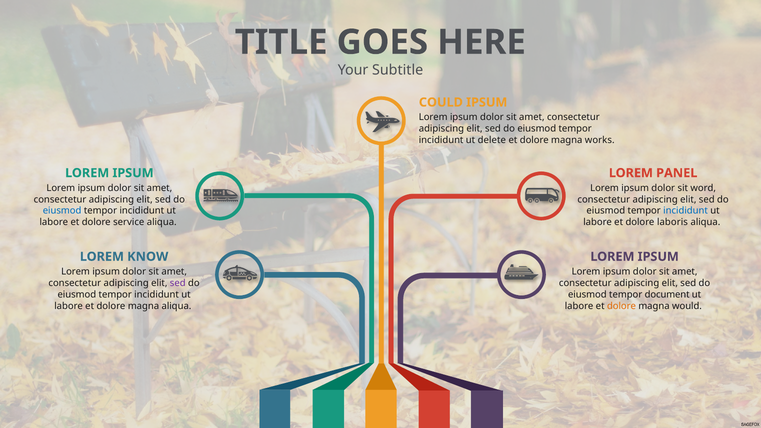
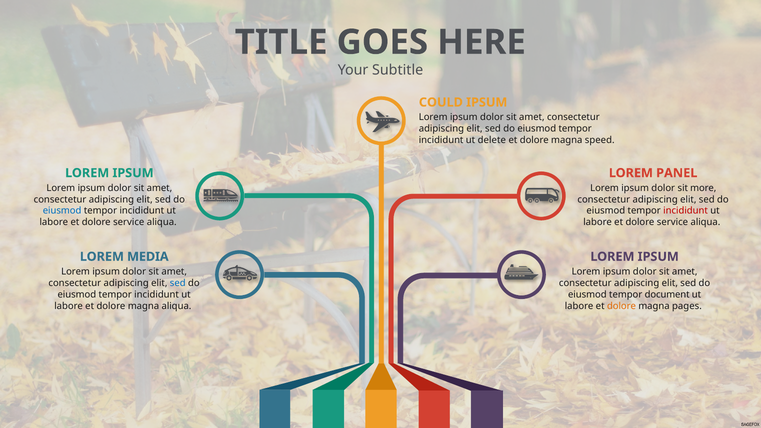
works: works -> speed
word: word -> more
incididunt at (686, 211) colour: blue -> red
laboris at (672, 222): laboris -> service
KNOW: KNOW -> MEDIA
sed at (178, 283) colour: purple -> blue
would: would -> pages
